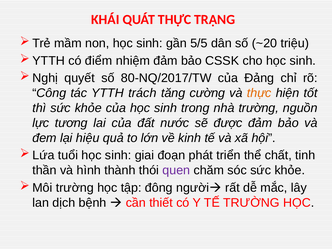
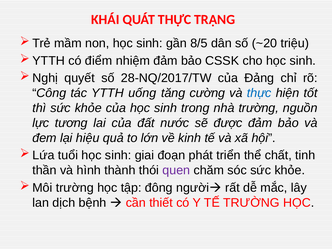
5/5: 5/5 -> 8/5
80-NQ/2017/TW: 80-NQ/2017/TW -> 28-NQ/2017/TW
trách: trách -> uống
thực at (259, 93) colour: orange -> blue
